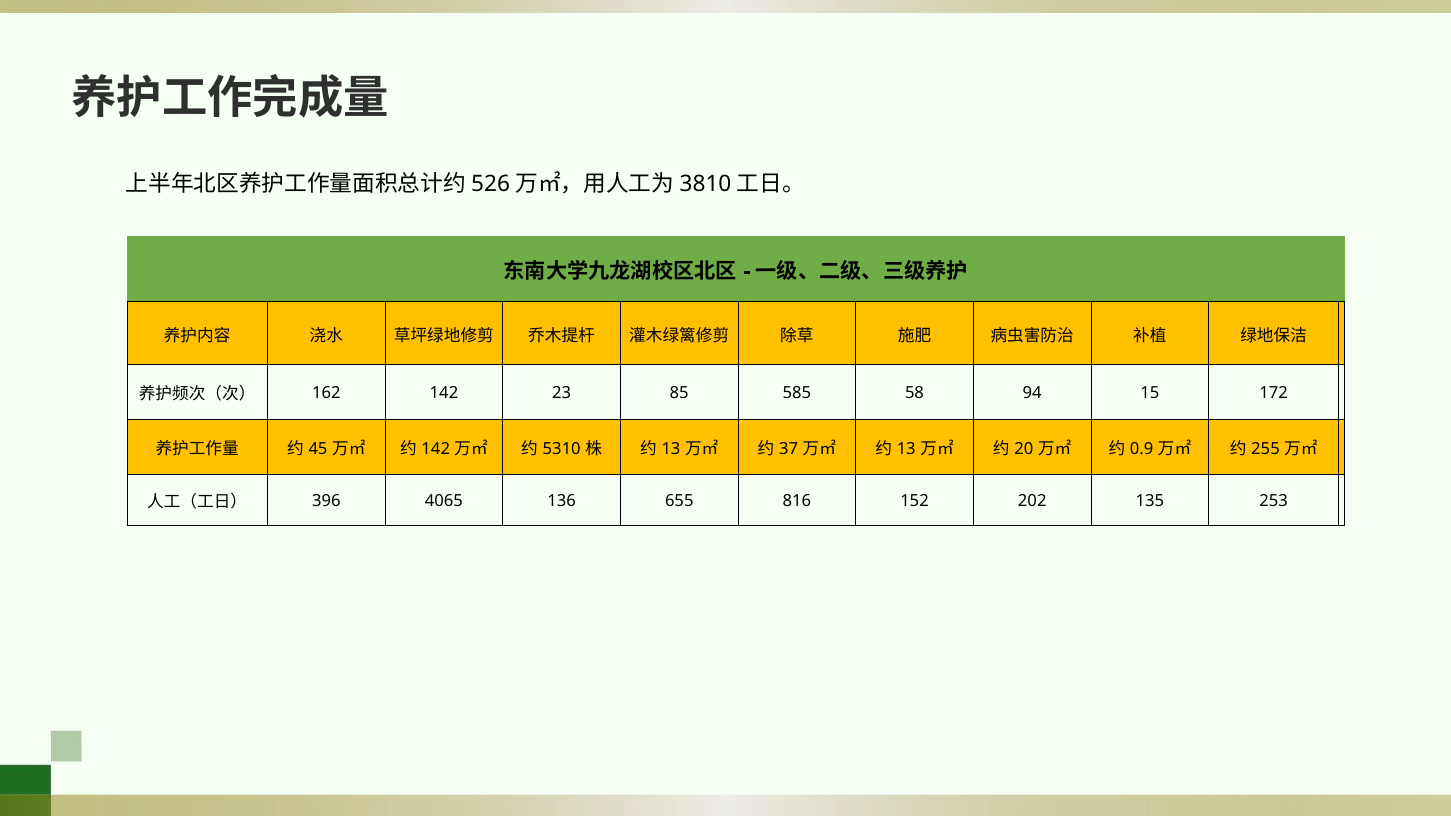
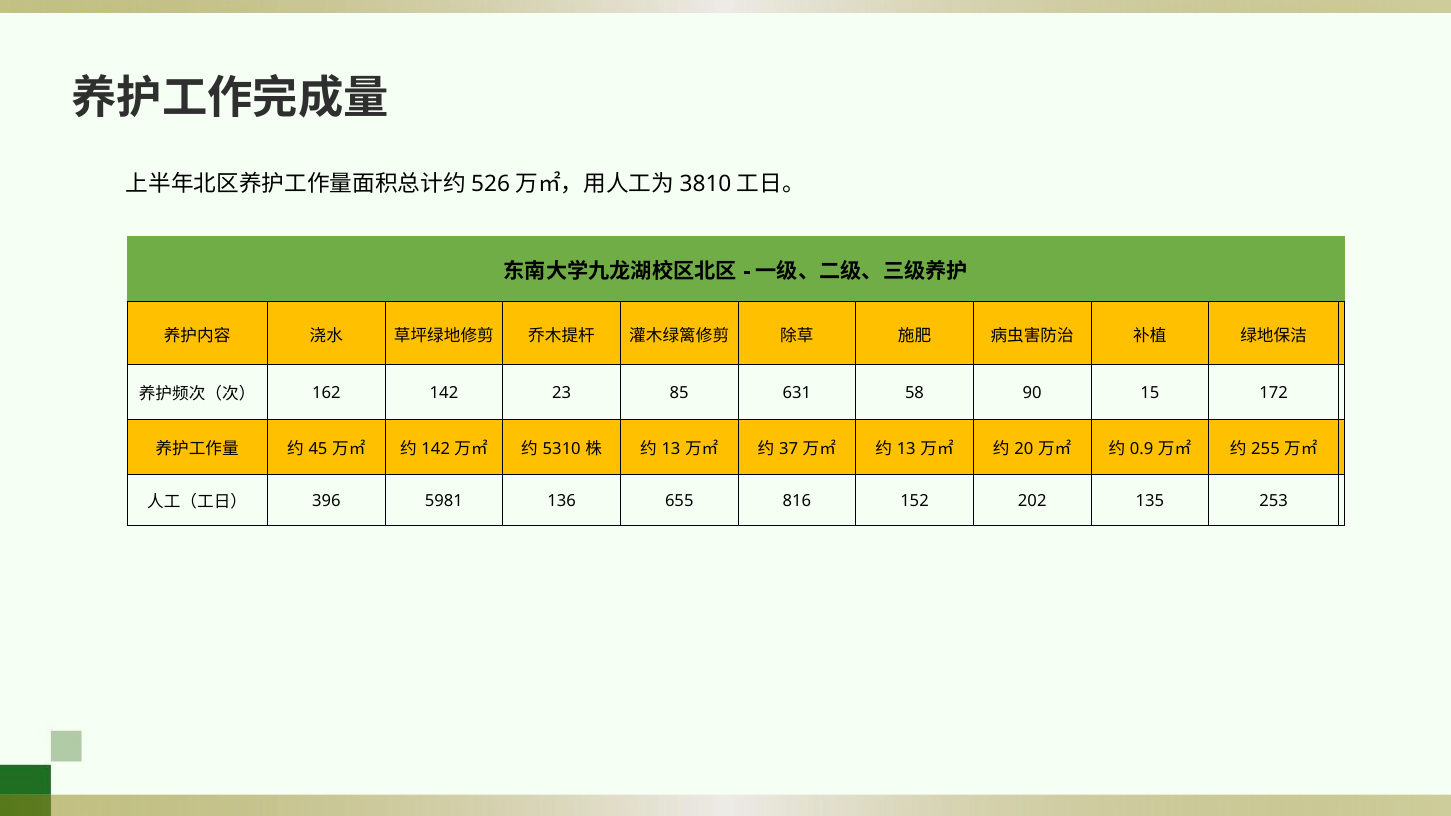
585: 585 -> 631
94: 94 -> 90
4065: 4065 -> 5981
